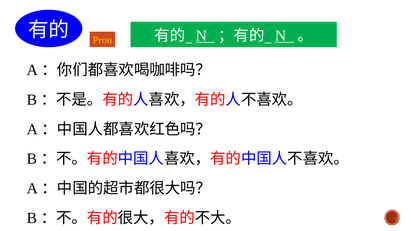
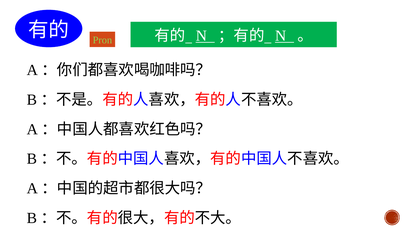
Pron colour: yellow -> light green
